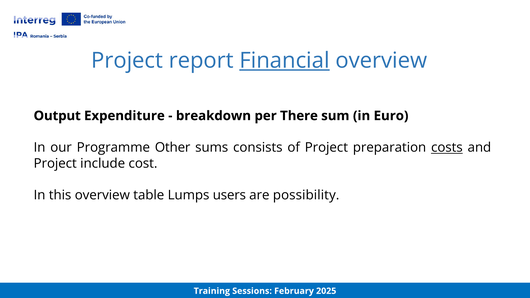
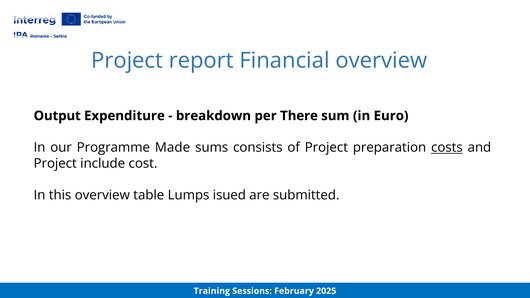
Financial underline: present -> none
Other: Other -> Made
users: users -> isued
possibility: possibility -> submitted
